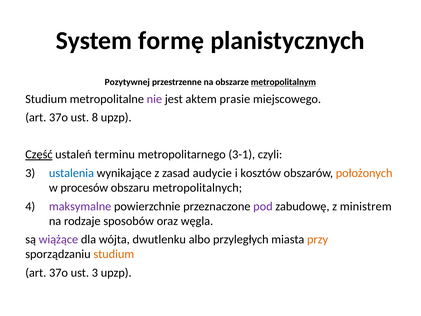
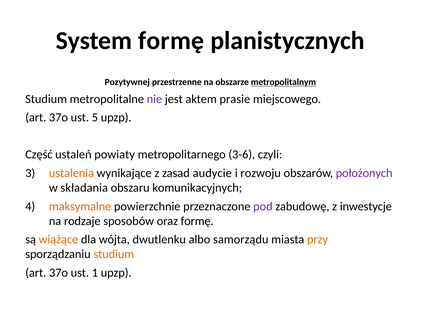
8: 8 -> 5
Część underline: present -> none
terminu: terminu -> powiaty
3-1: 3-1 -> 3-6
ustalenia colour: blue -> orange
kosztów: kosztów -> rozwoju
położonych colour: orange -> purple
procesów: procesów -> składania
metropolitalnych: metropolitalnych -> komunikacyjnych
maksymalne colour: purple -> orange
ministrem: ministrem -> inwestycje
oraz węgla: węgla -> formę
wiążące colour: purple -> orange
przyległych: przyległych -> samorządu
ust 3: 3 -> 1
